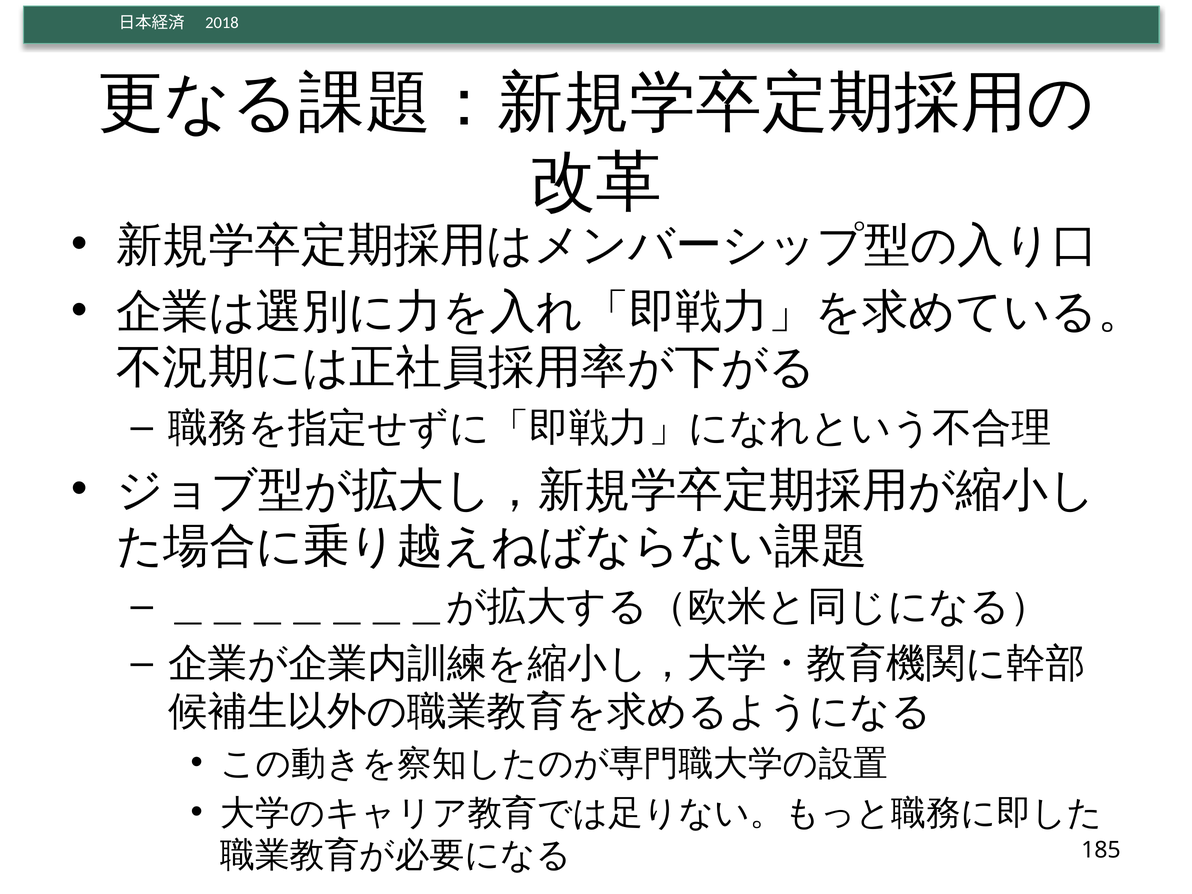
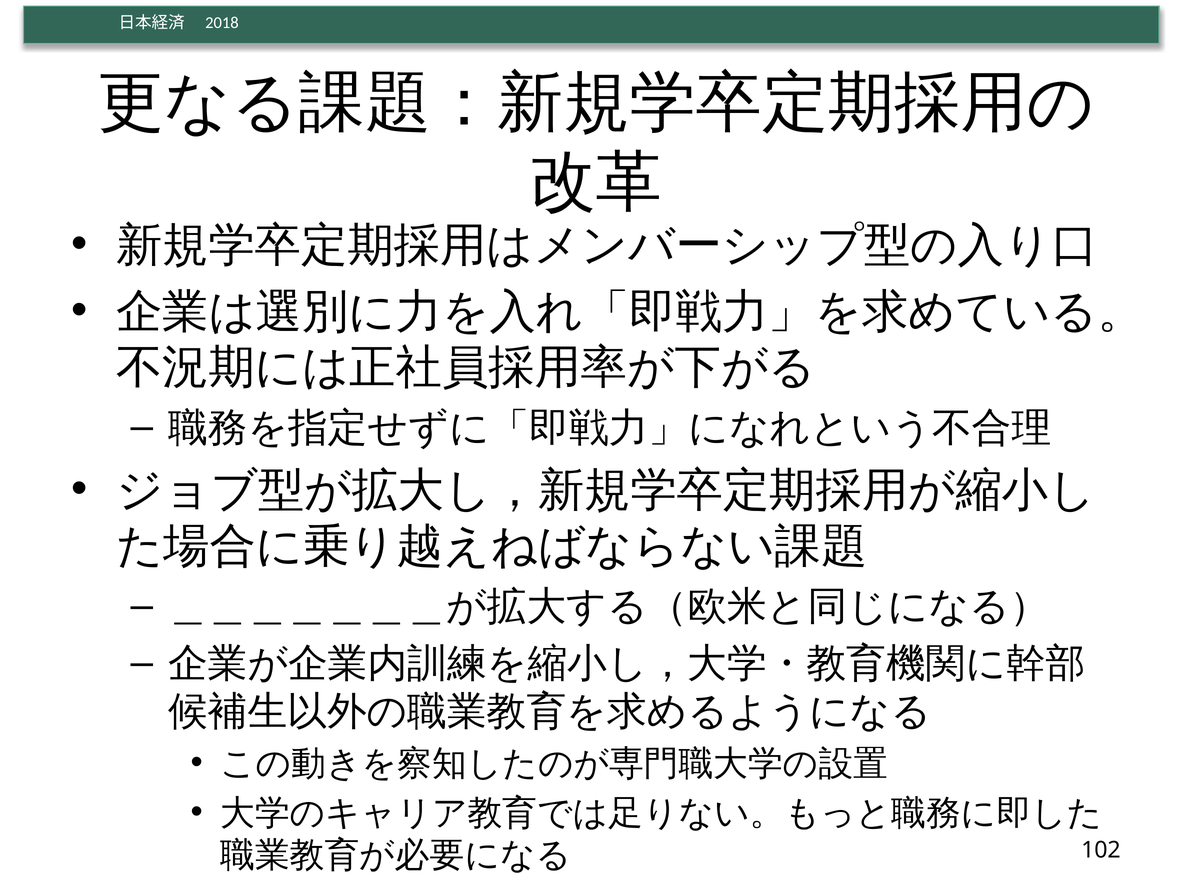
185: 185 -> 102
